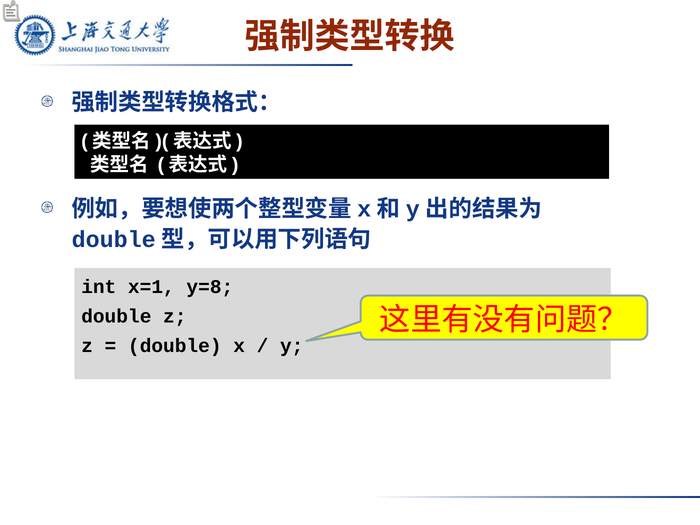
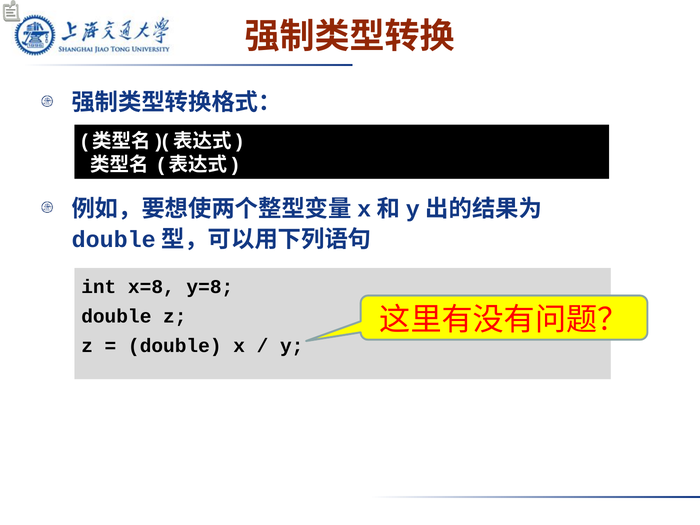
x=1: x=1 -> x=8
